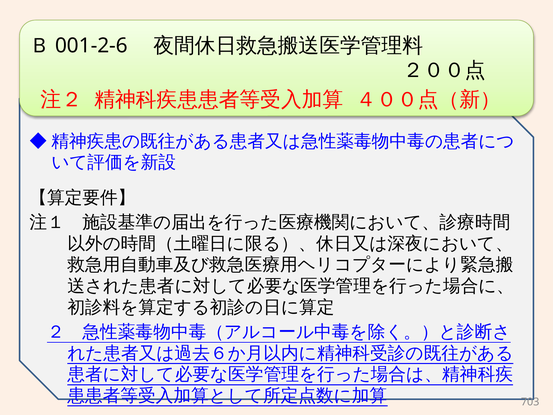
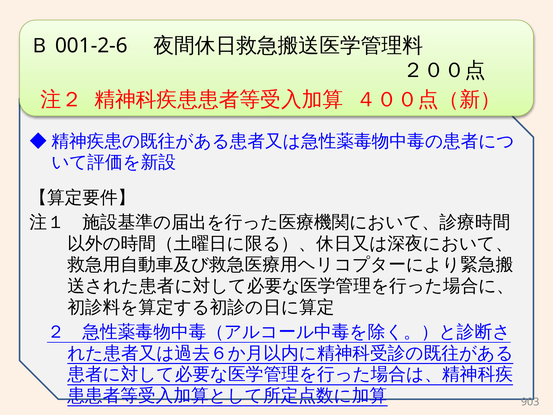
703: 703 -> 903
